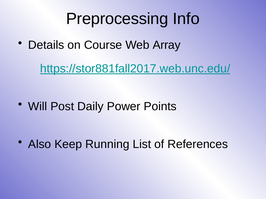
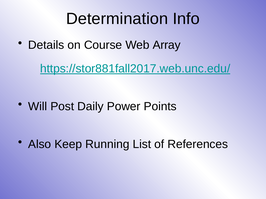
Preprocessing: Preprocessing -> Determination
